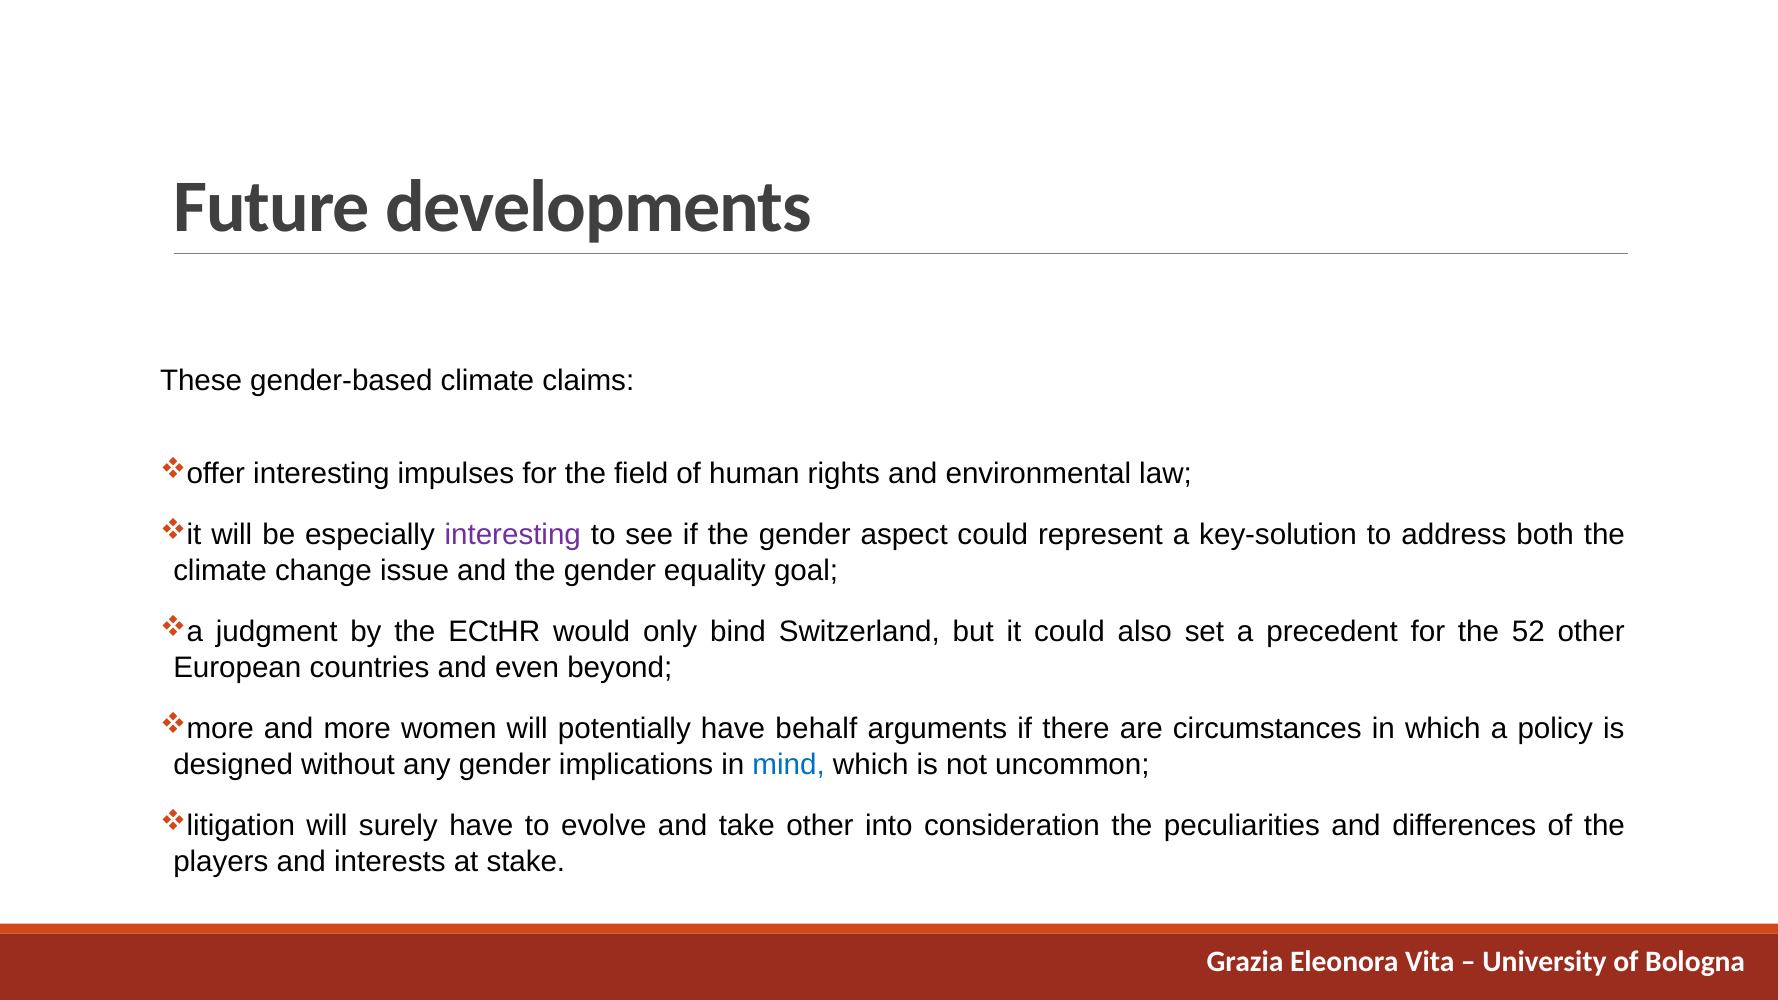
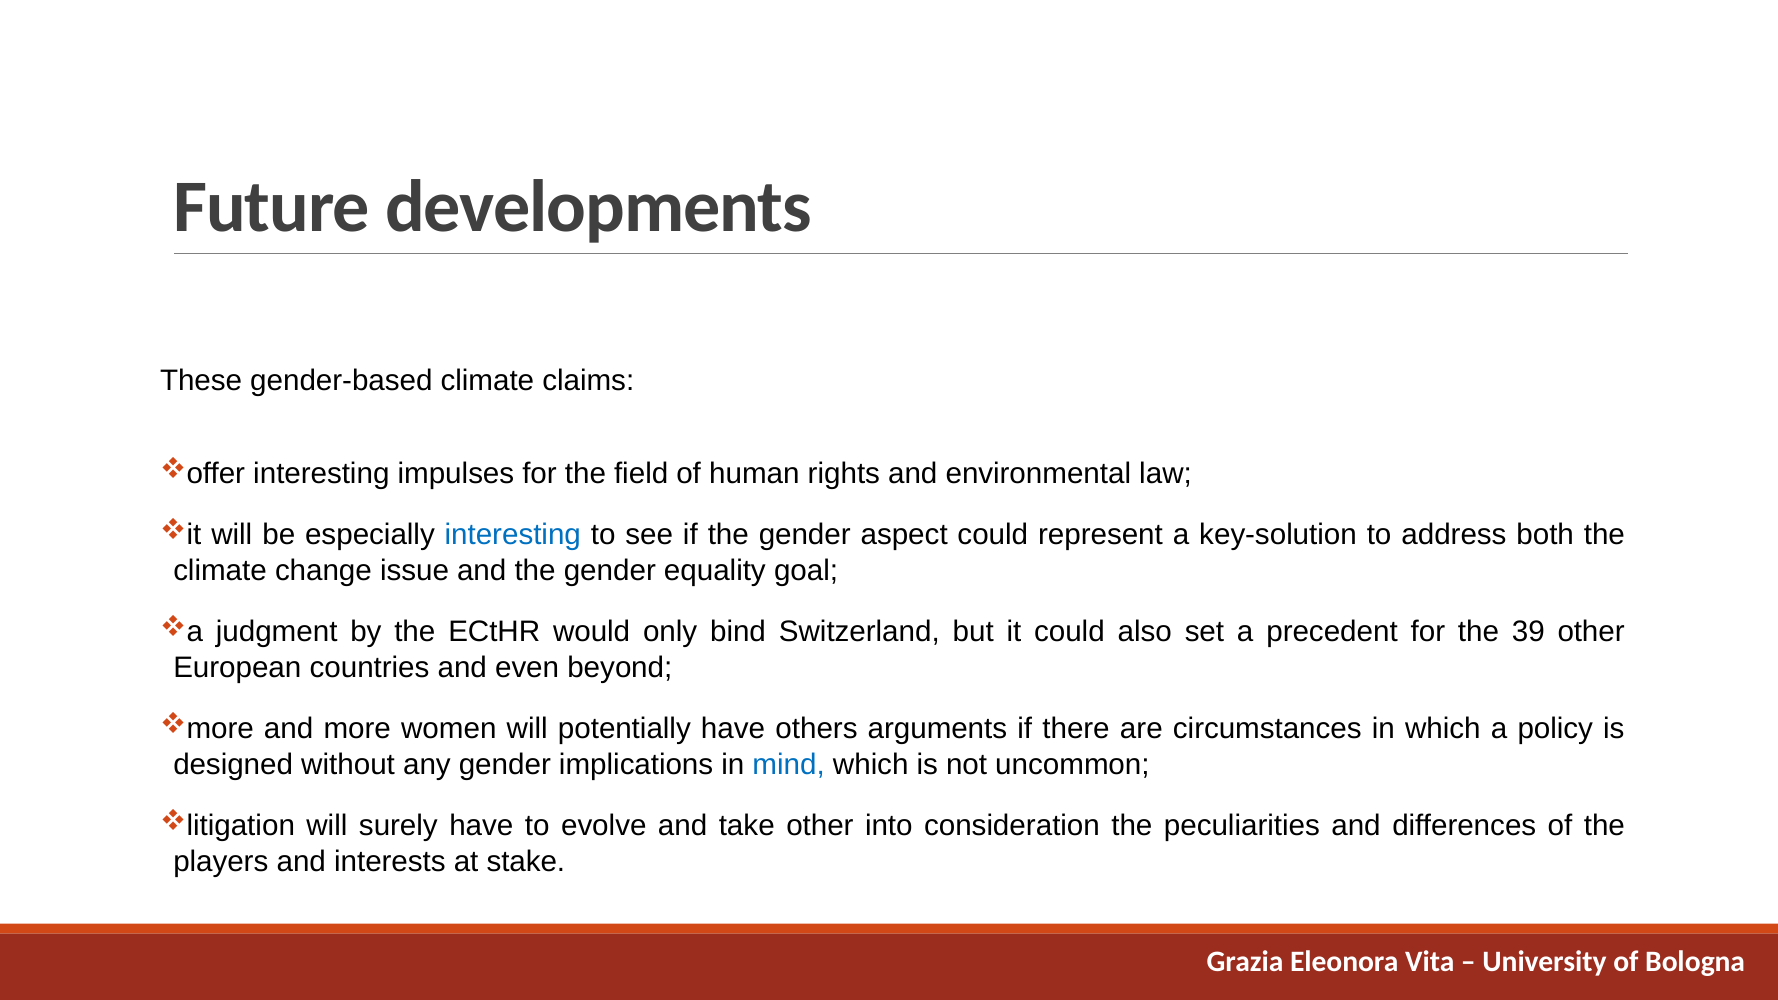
interesting at (513, 535) colour: purple -> blue
52: 52 -> 39
behalf: behalf -> others
